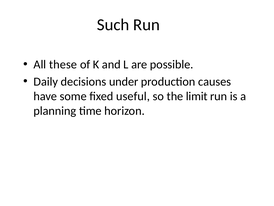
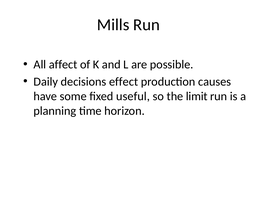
Such: Such -> Mills
these: these -> affect
under: under -> effect
